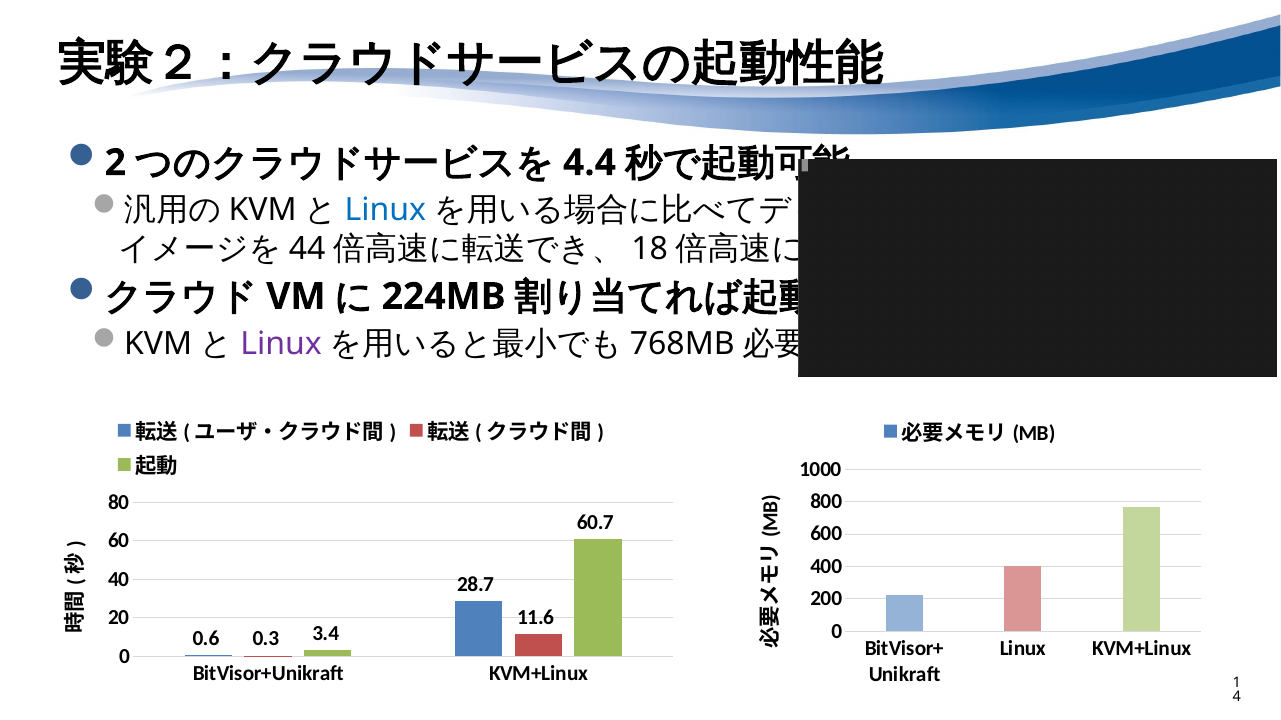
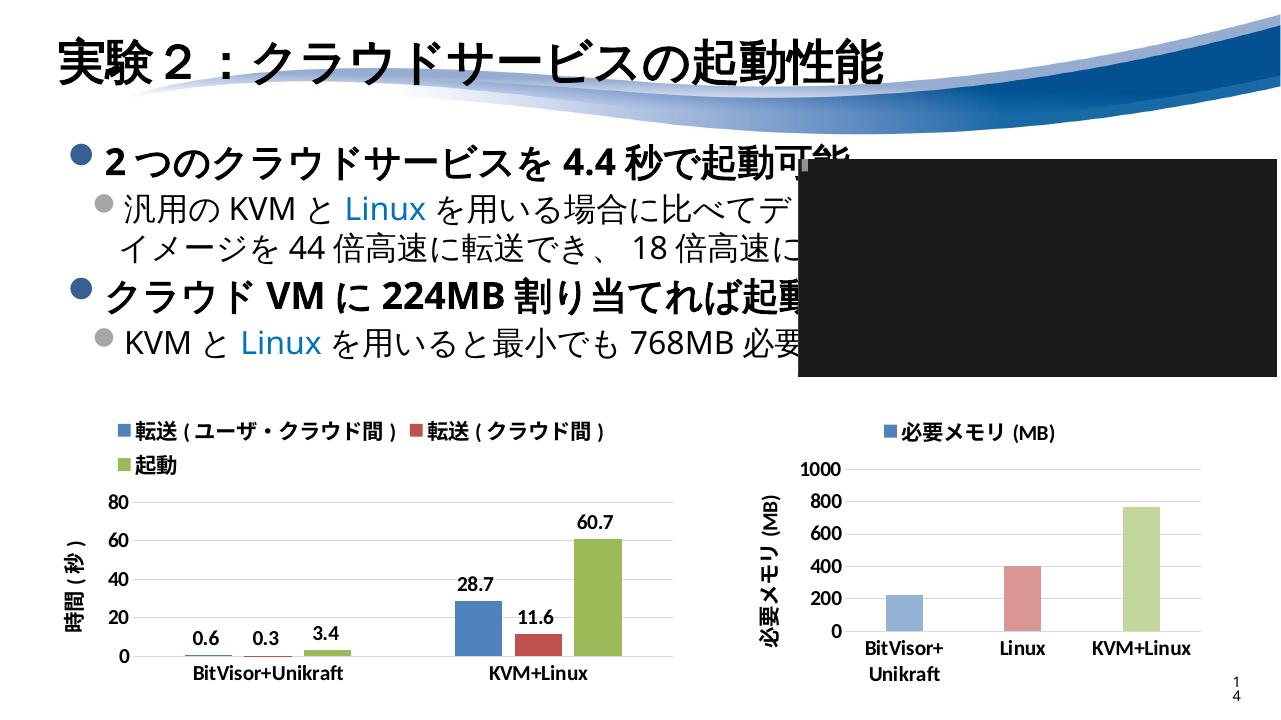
Linux at (281, 344) colour: purple -> blue
